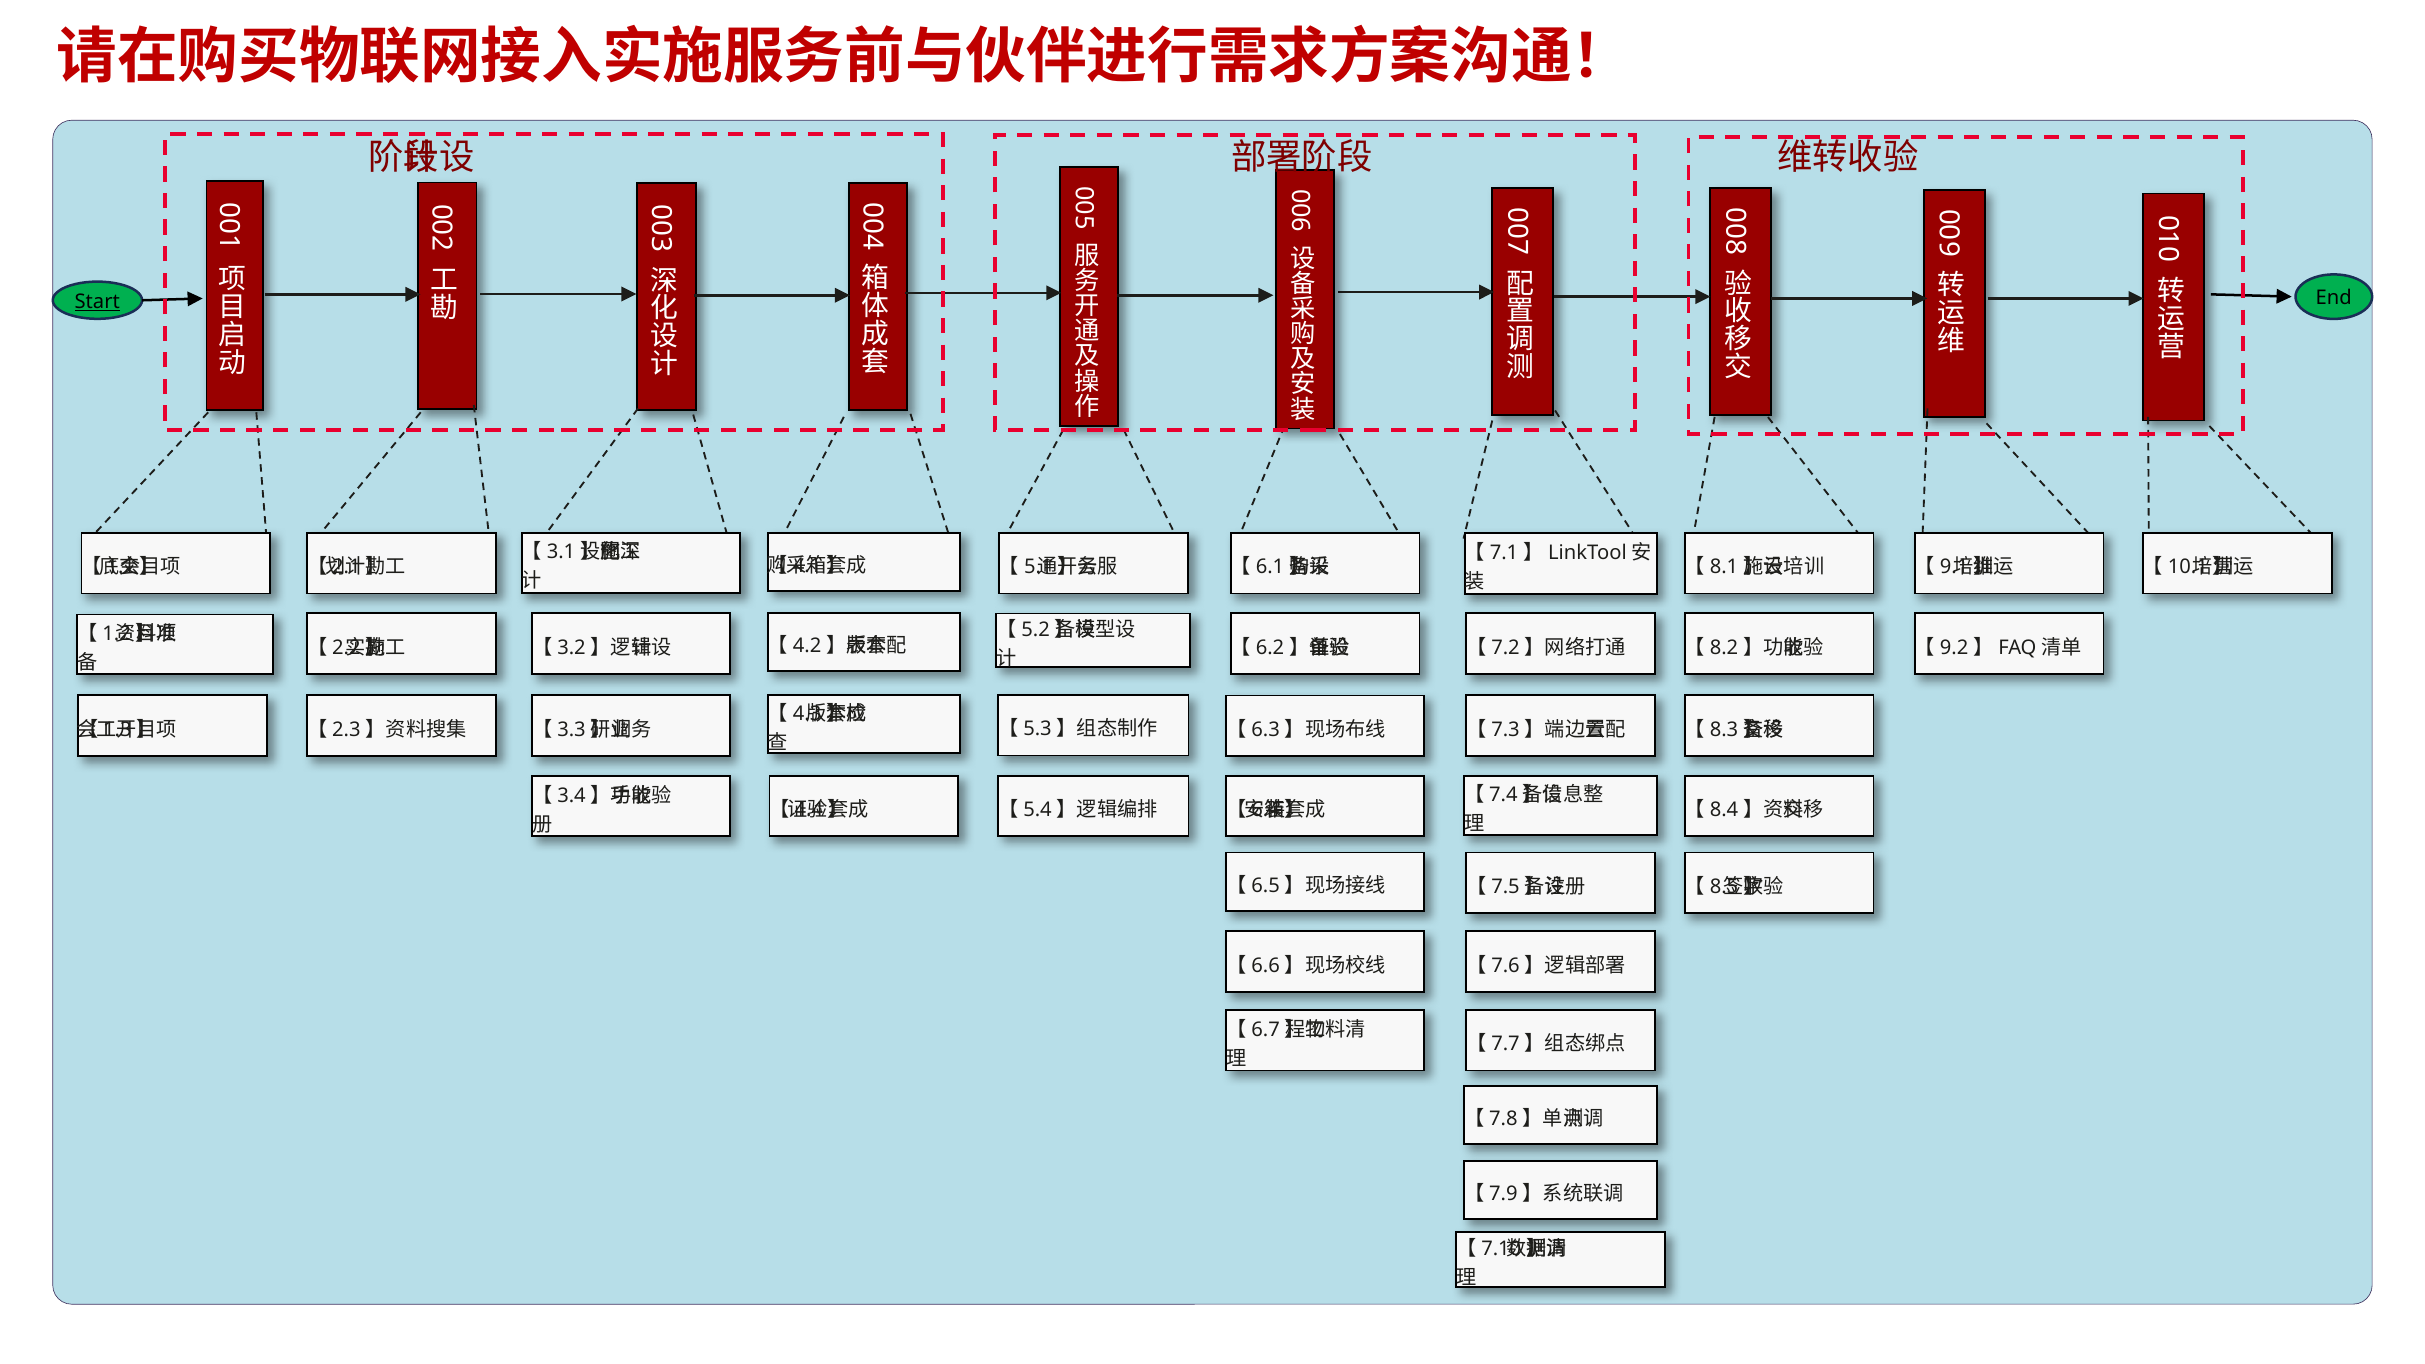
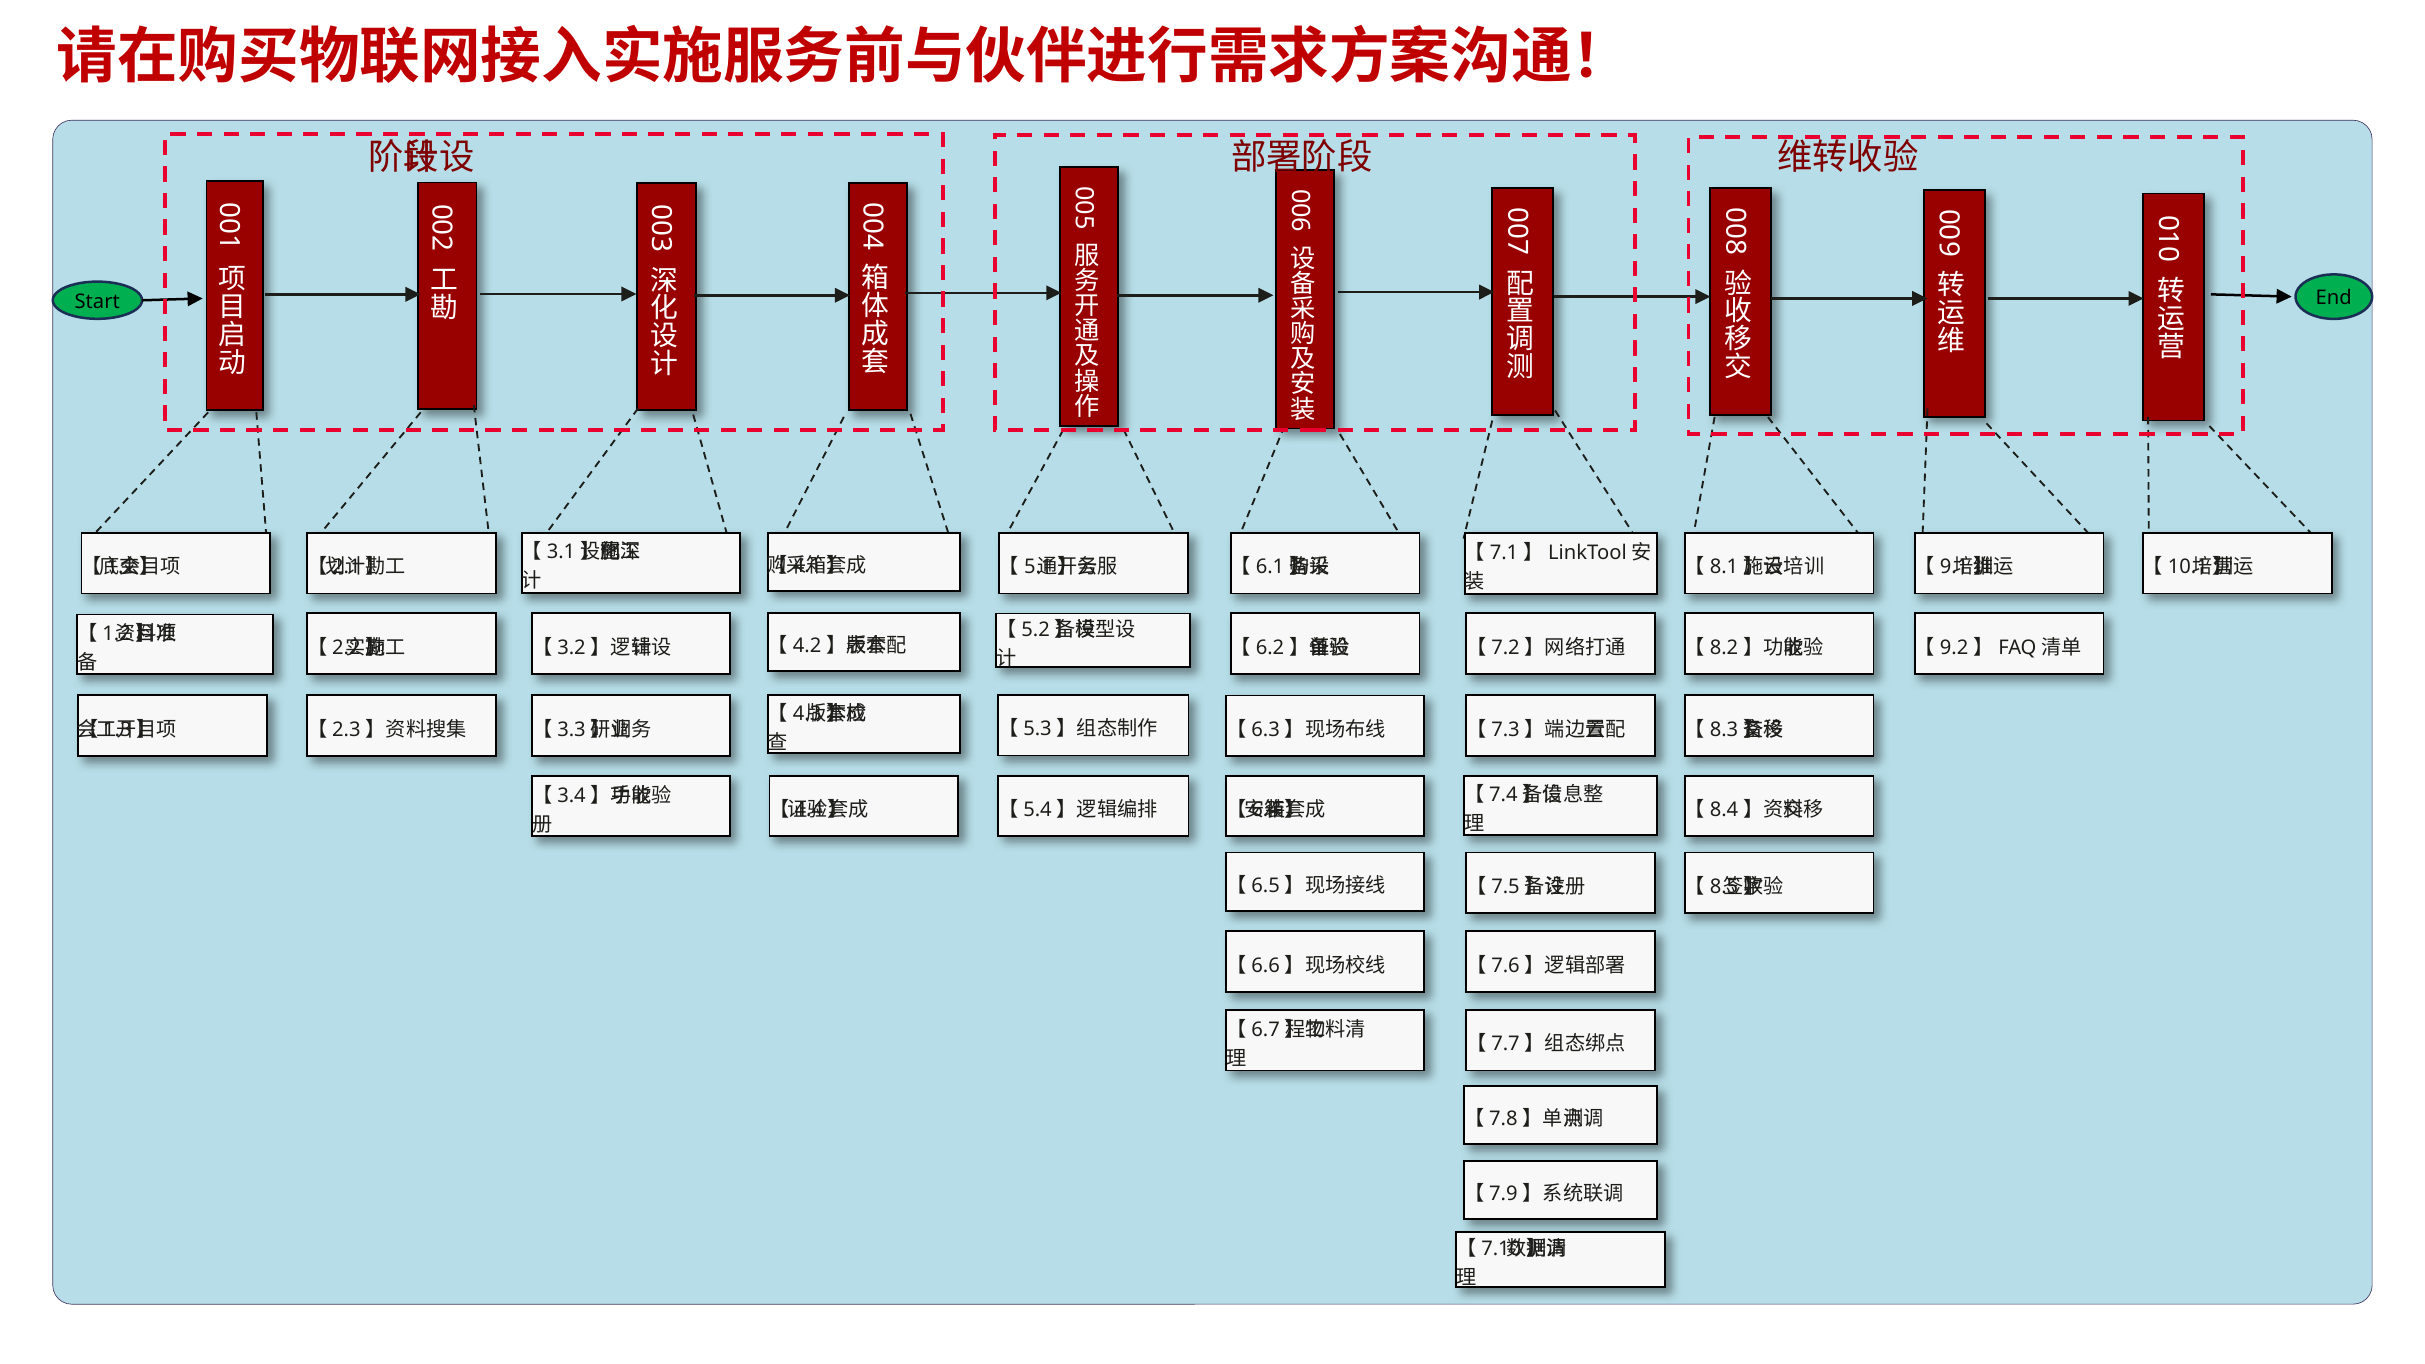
Start underline: present -> none
